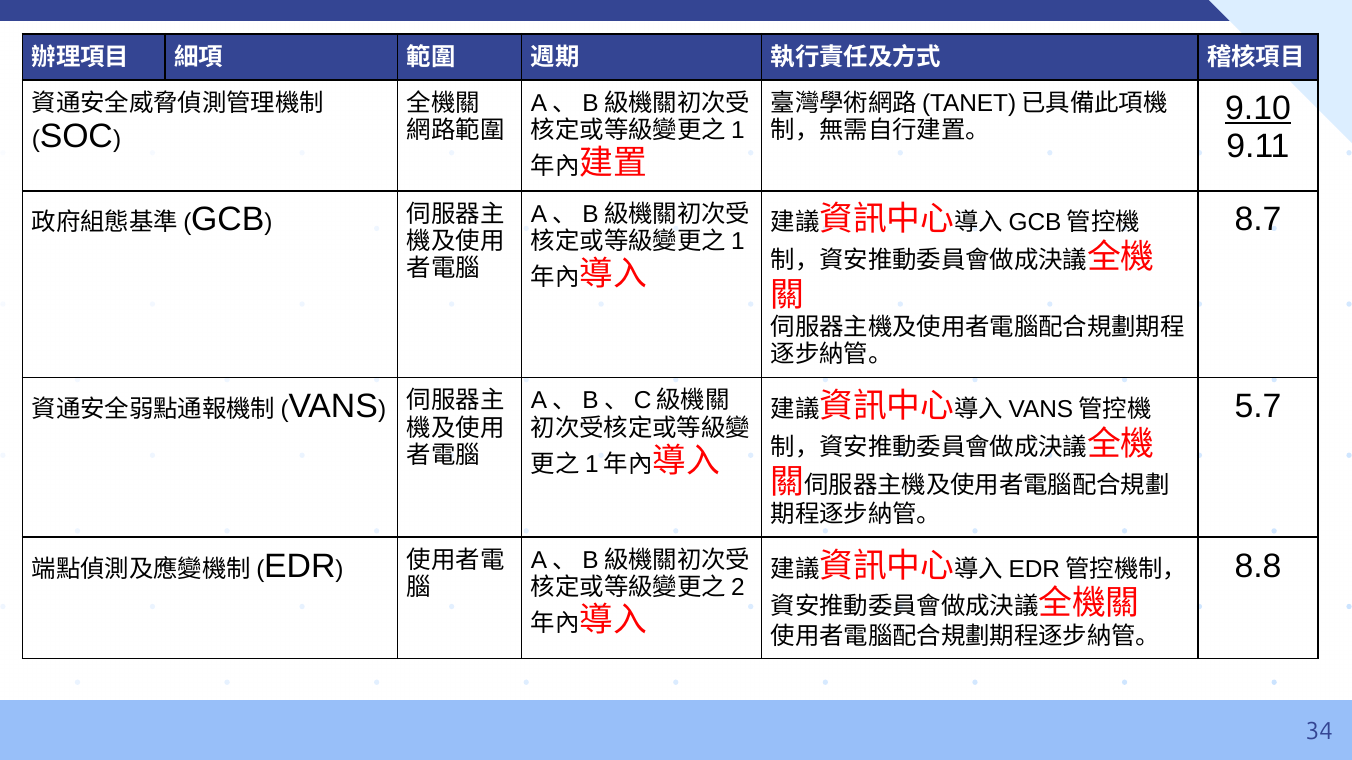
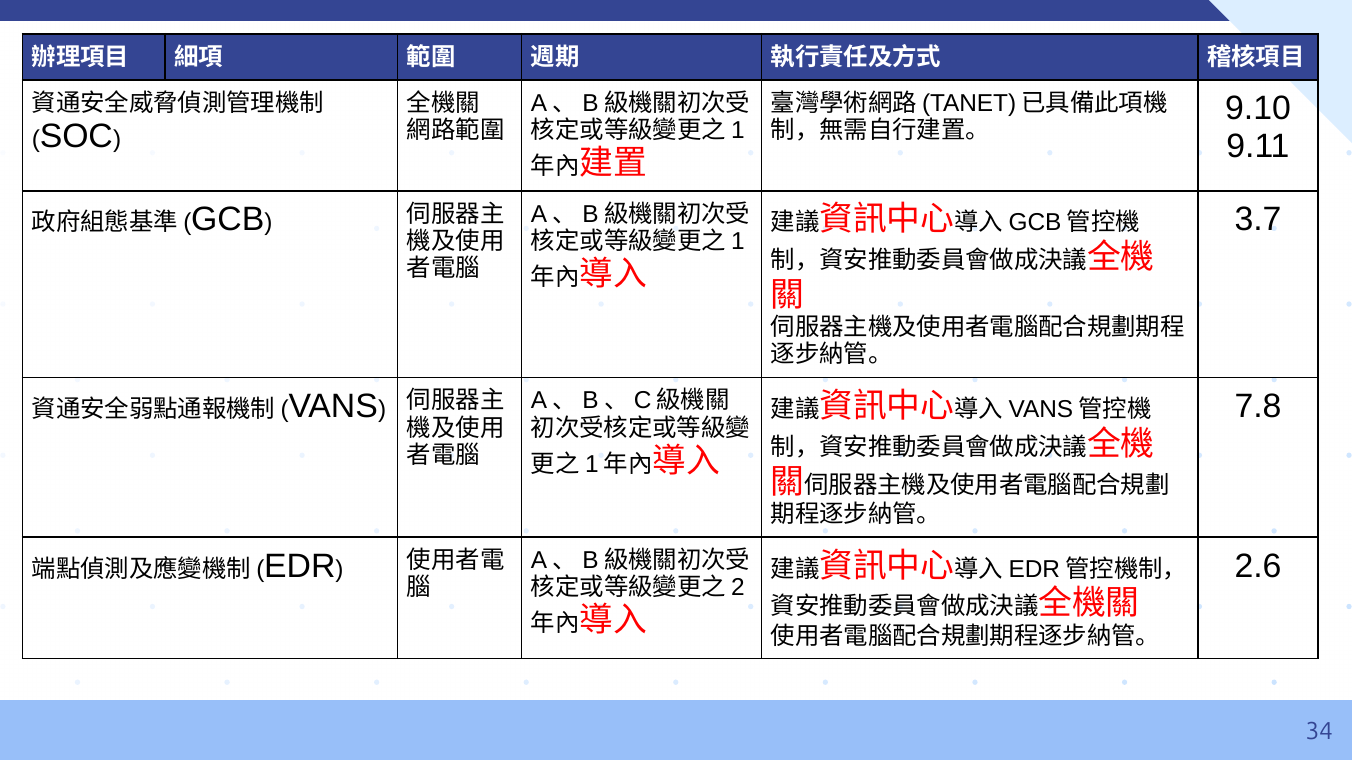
9.10 underline: present -> none
8.7: 8.7 -> 3.7
5.7: 5.7 -> 7.8
8.8: 8.8 -> 2.6
